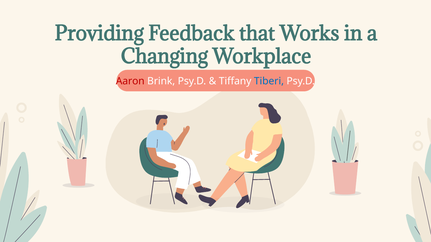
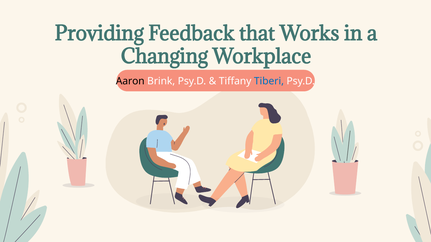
Aaron colour: red -> black
